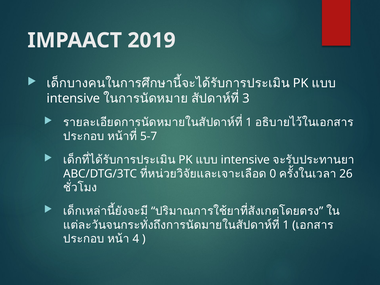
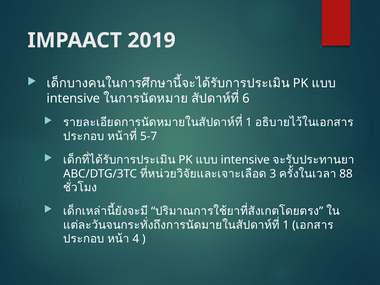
3: 3 -> 6
0: 0 -> 3
26: 26 -> 88
